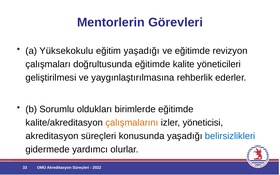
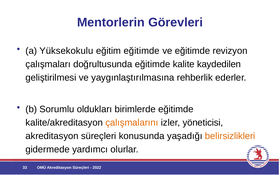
eğitim yaşadığı: yaşadığı -> eğitimde
yöneticileri: yöneticileri -> kaydedilen
belirsizlikleri colour: blue -> orange
